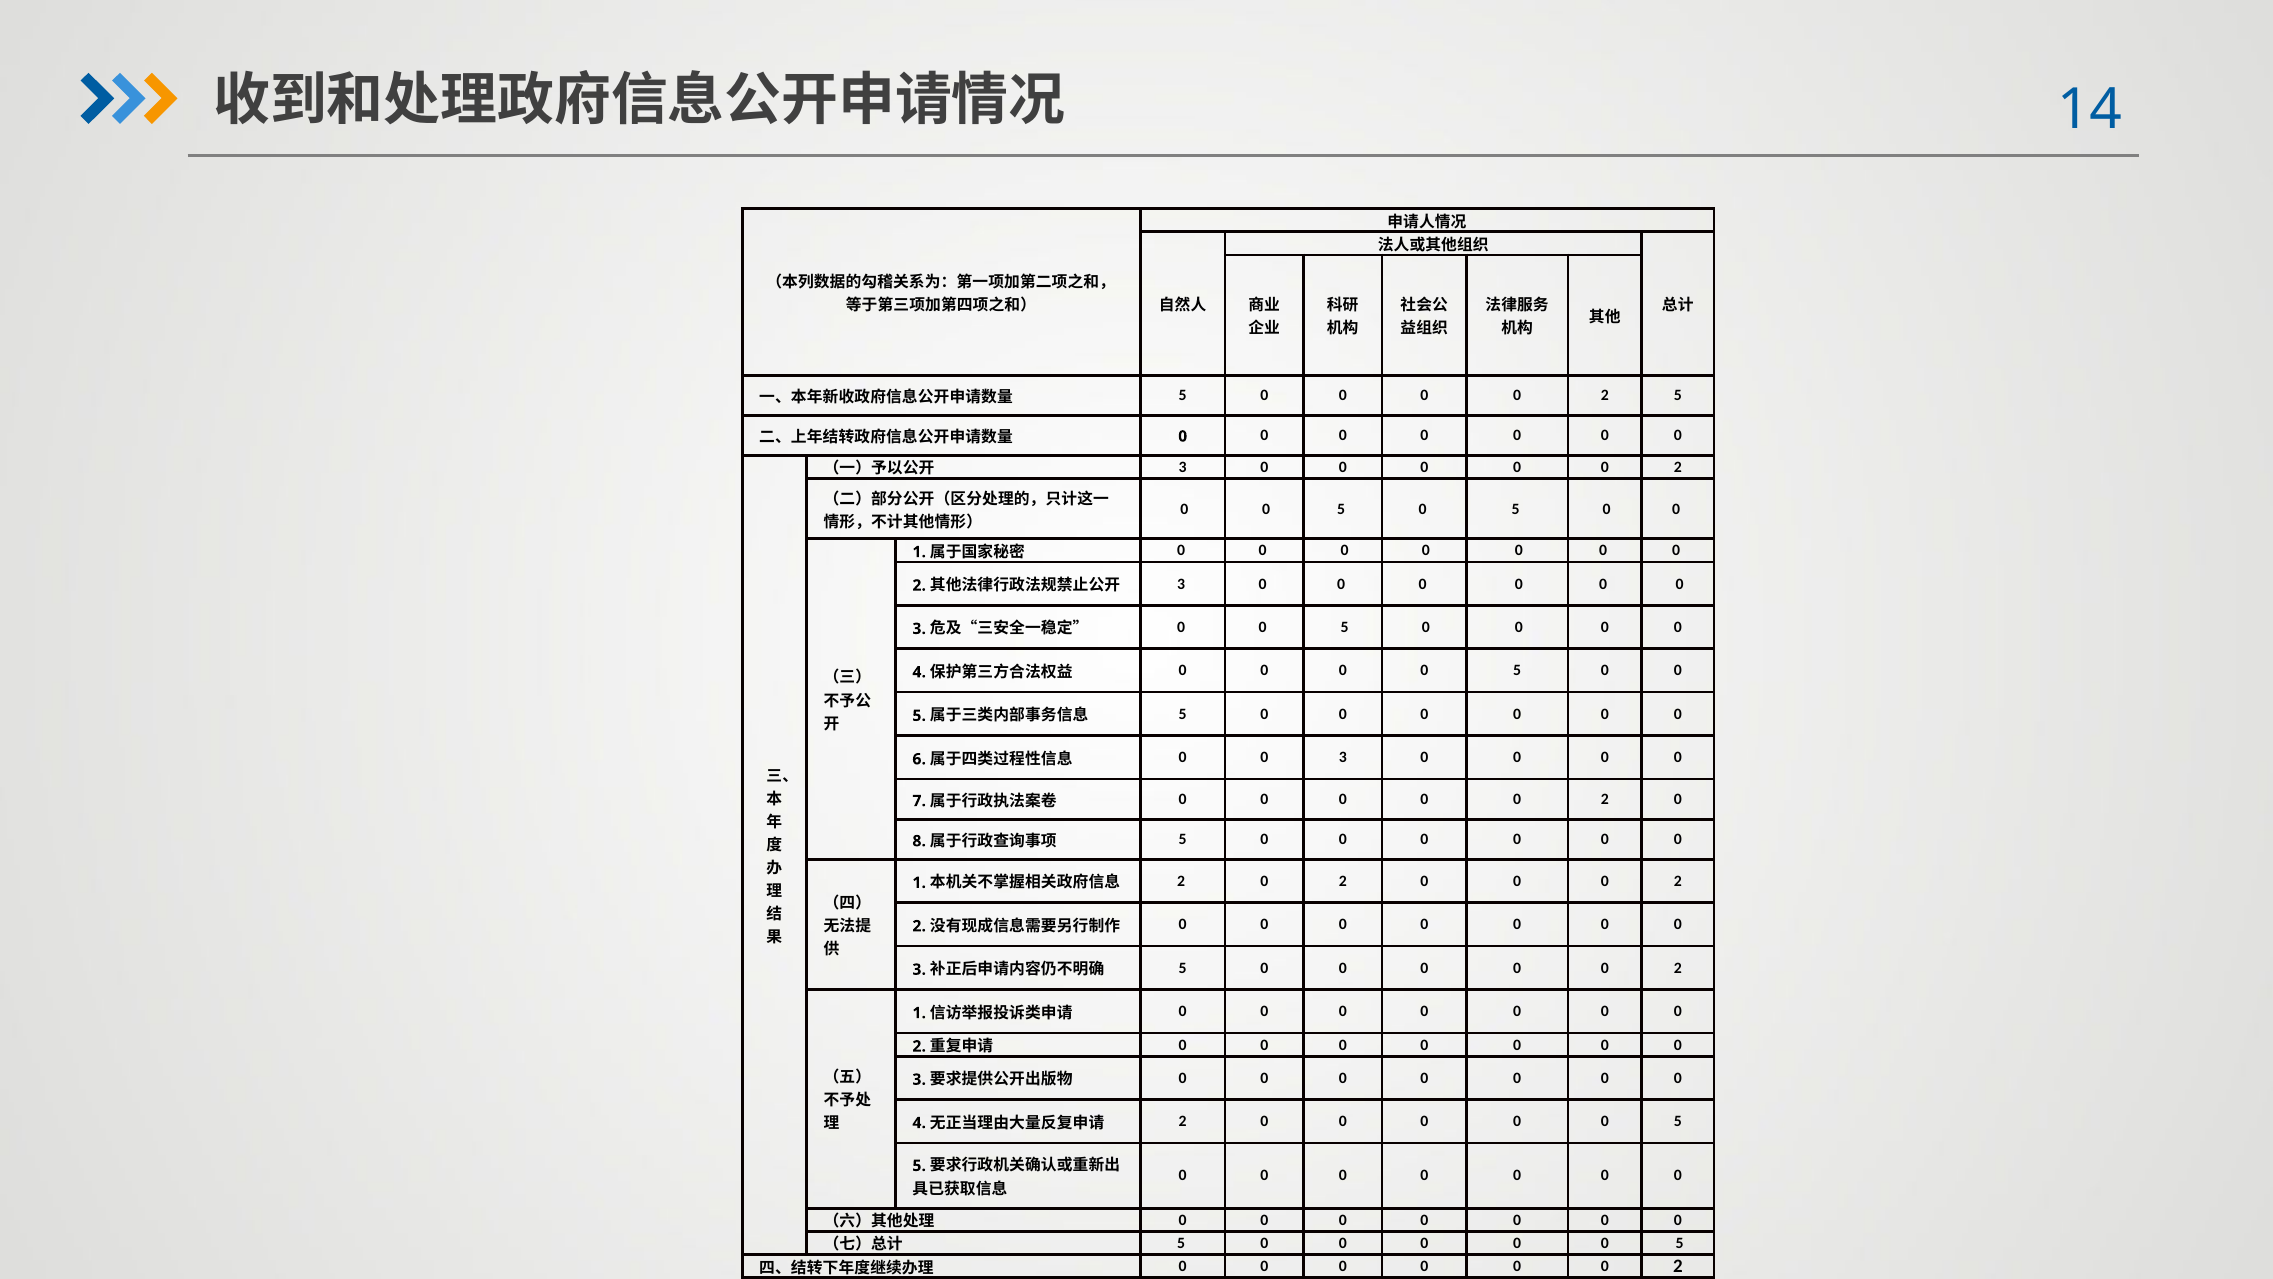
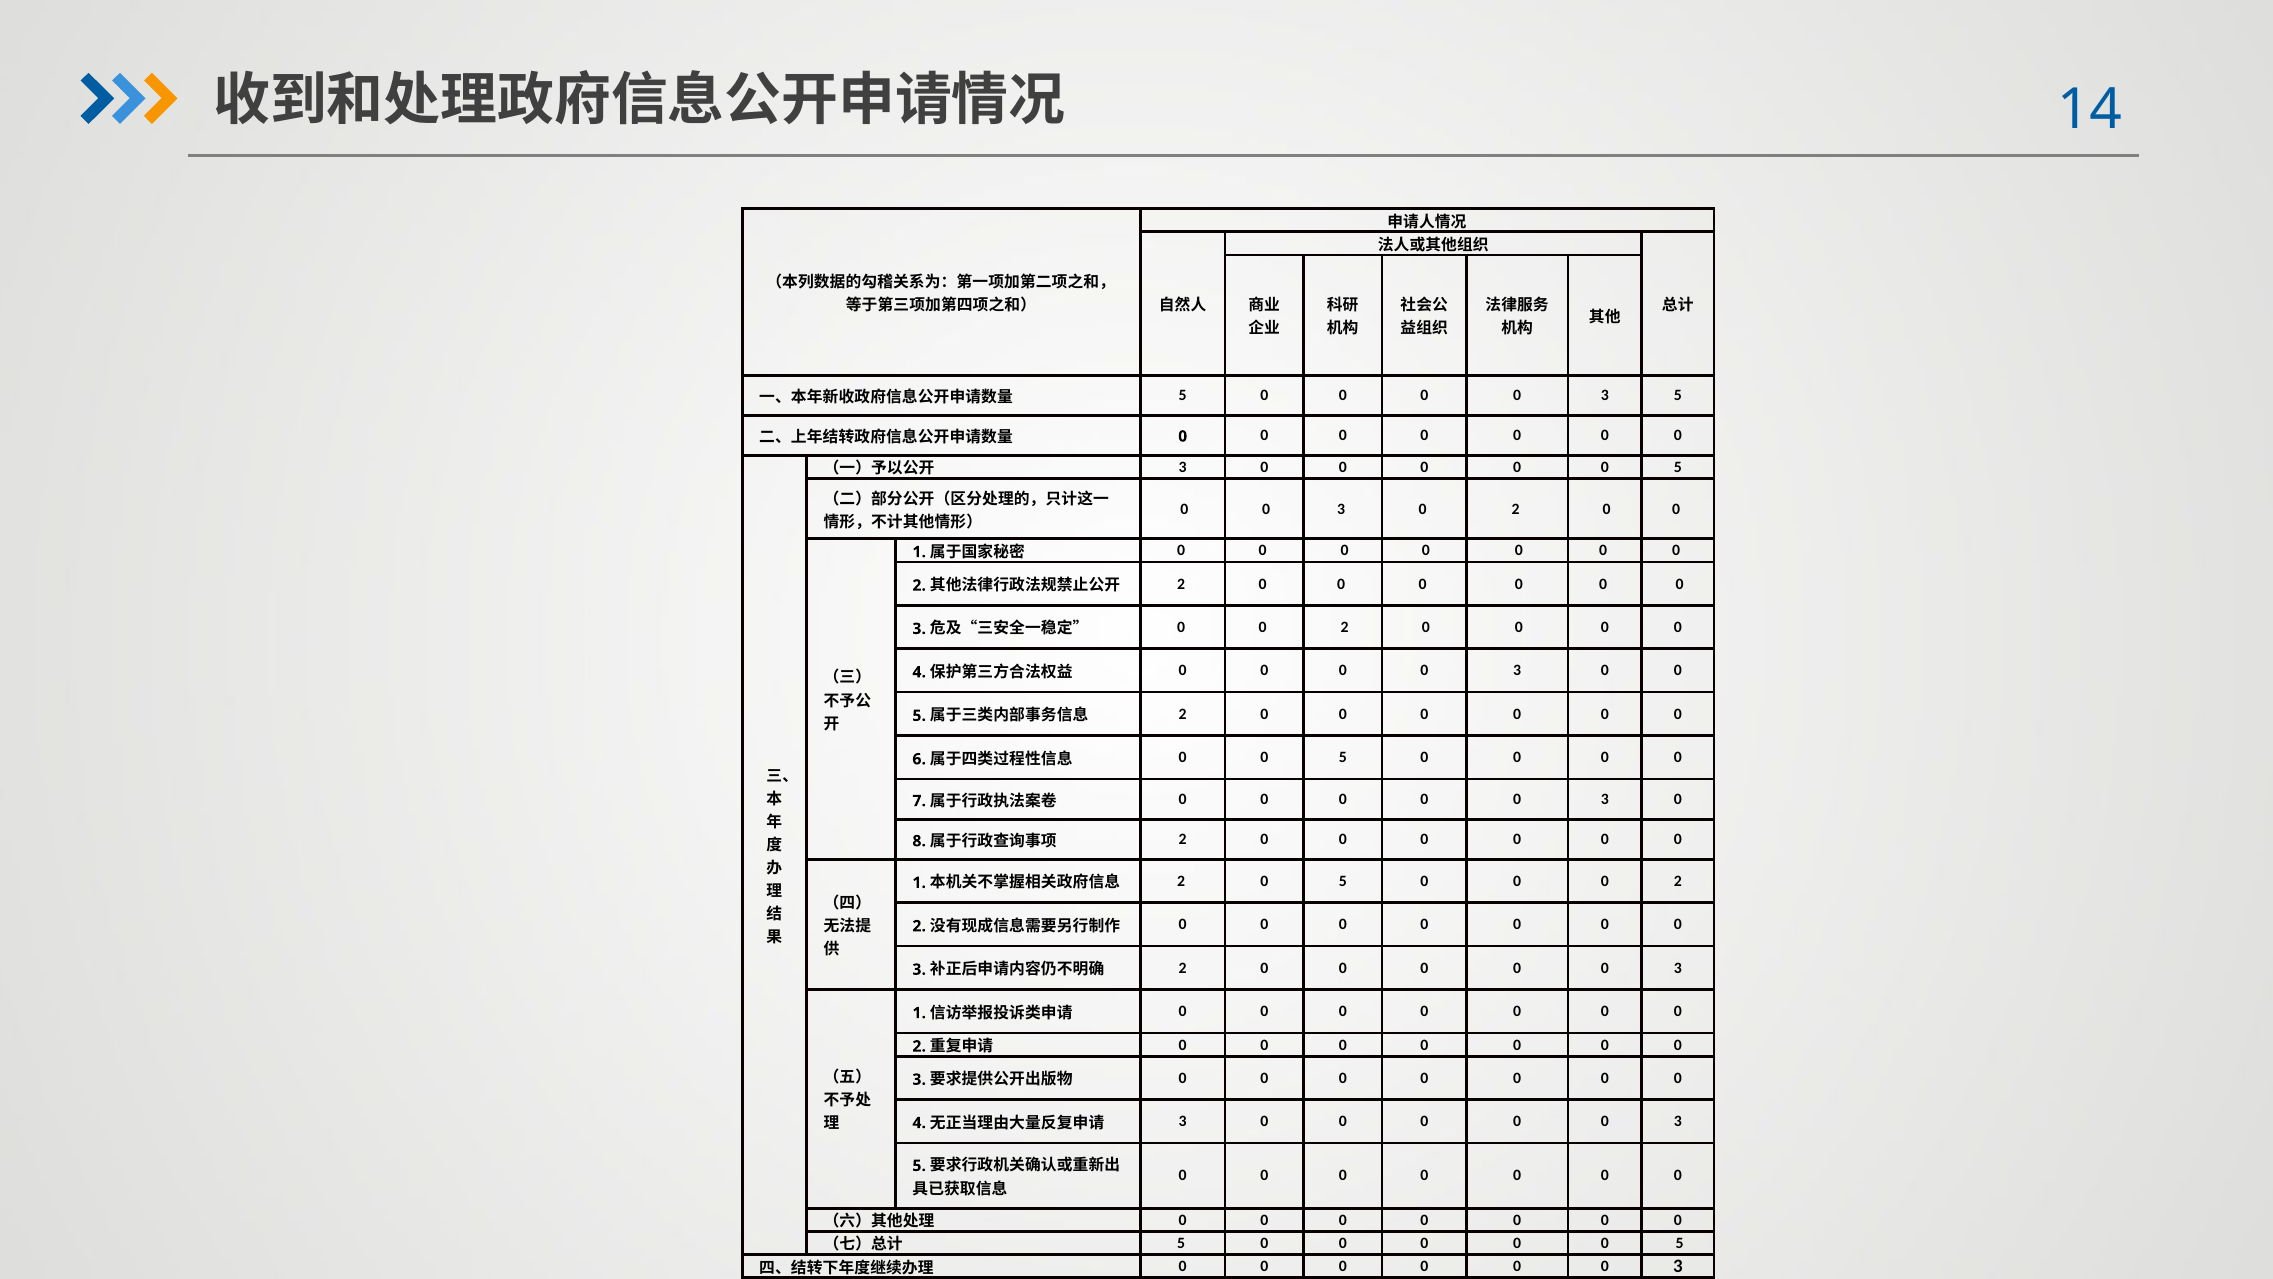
2 at (1605, 395): 2 -> 3
2 at (1678, 467): 2 -> 5
5 at (1341, 509): 5 -> 3
5 at (1516, 509): 5 -> 2
3 at (1181, 584): 3 -> 2
5 at (1345, 627): 5 -> 2
5 at (1517, 670): 5 -> 3
5 at (1183, 714): 5 -> 2
3 at (1343, 757): 3 -> 5
2 at (1605, 799): 2 -> 3
5 at (1183, 839): 5 -> 2
2 0 2: 2 -> 5
5 at (1183, 968): 5 -> 2
2 at (1678, 968): 2 -> 3
2 at (1183, 1121): 2 -> 3
5 at (1678, 1121): 5 -> 3
2 at (1678, 1266): 2 -> 3
